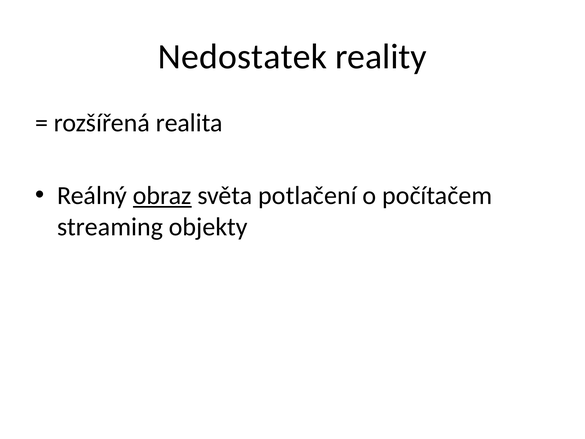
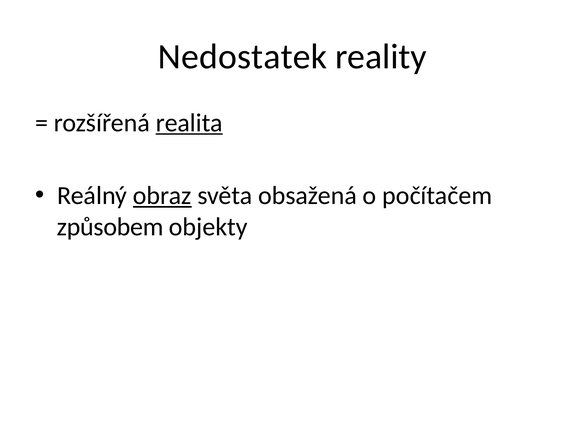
realita underline: none -> present
potlačení: potlačení -> obsažená
streaming: streaming -> způsobem
